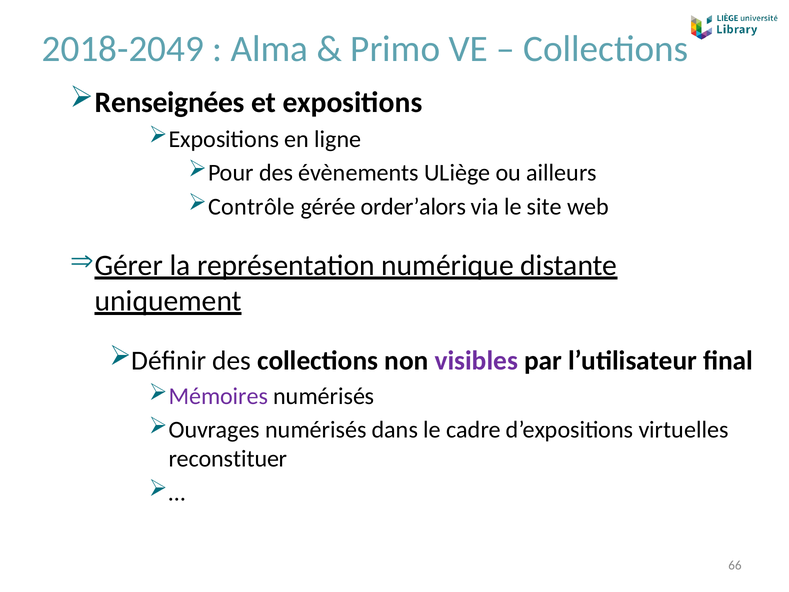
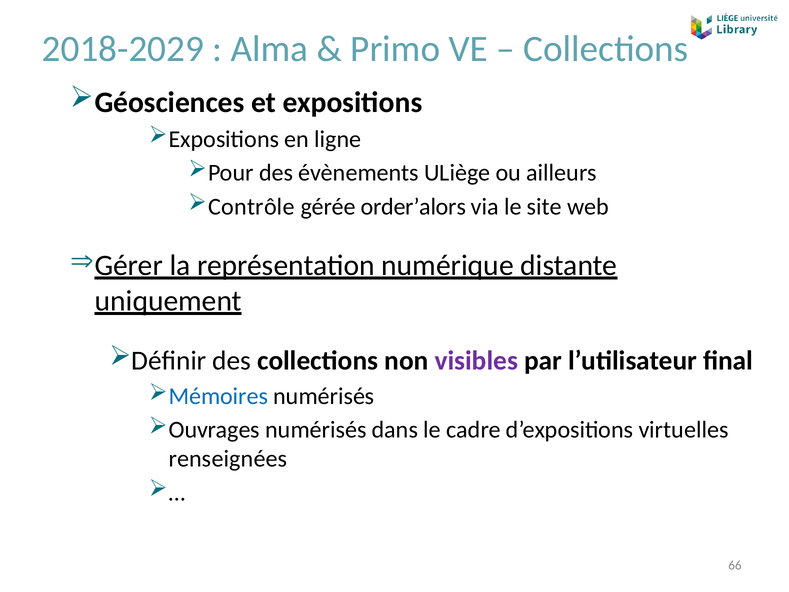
2018-2049: 2018-2049 -> 2018-2029
Renseignées: Renseignées -> Géosciences
Mémoires colour: purple -> blue
reconstituer: reconstituer -> renseignées
